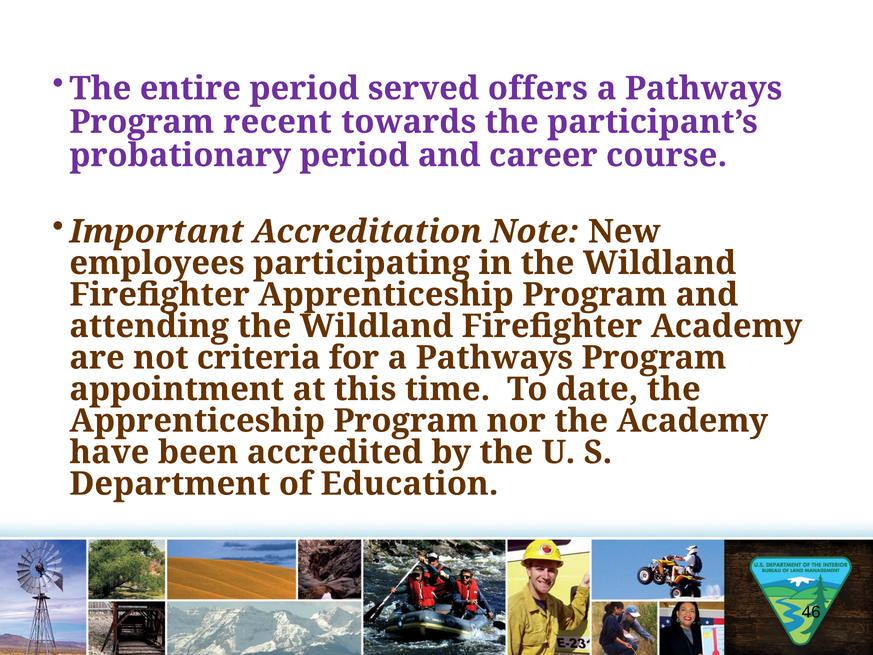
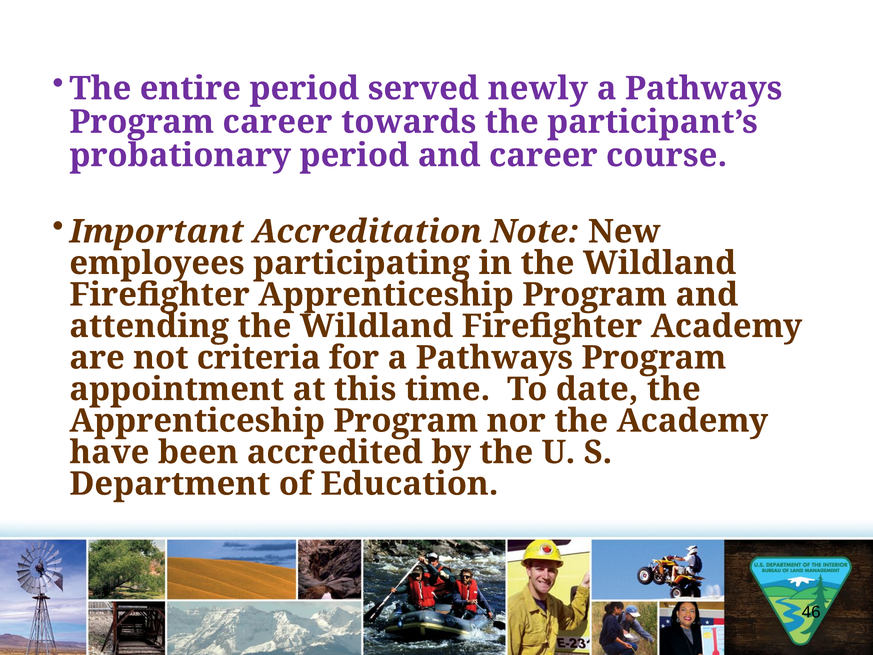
offers: offers -> newly
Program recent: recent -> career
